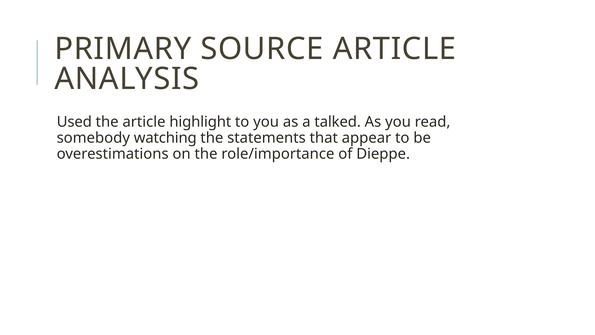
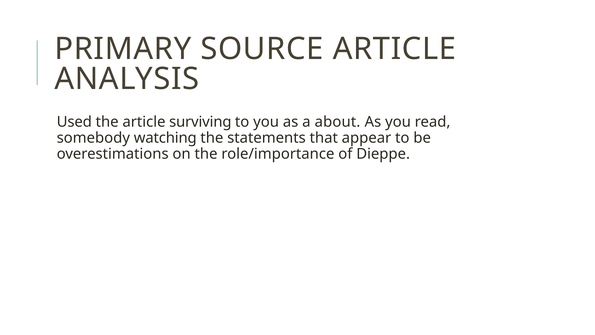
highlight: highlight -> surviving
talked: talked -> about
